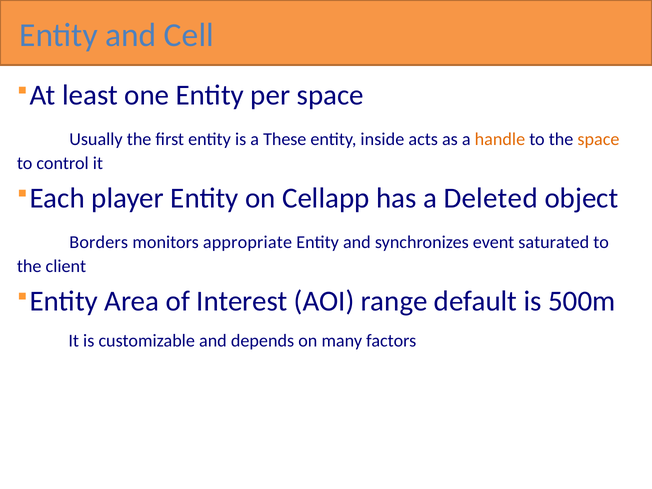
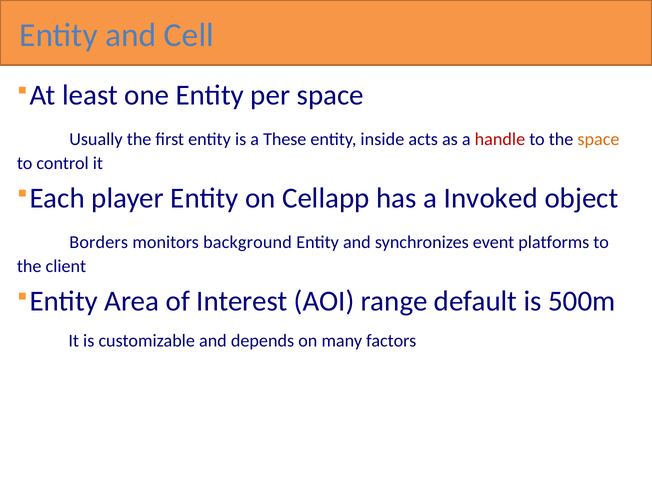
handle colour: orange -> red
Deleted: Deleted -> Invoked
appropriate: appropriate -> background
saturated: saturated -> platforms
